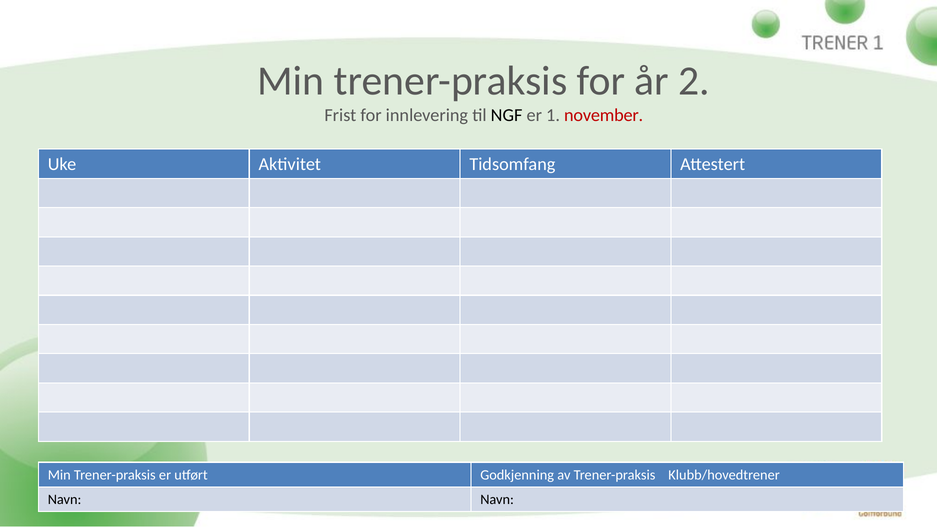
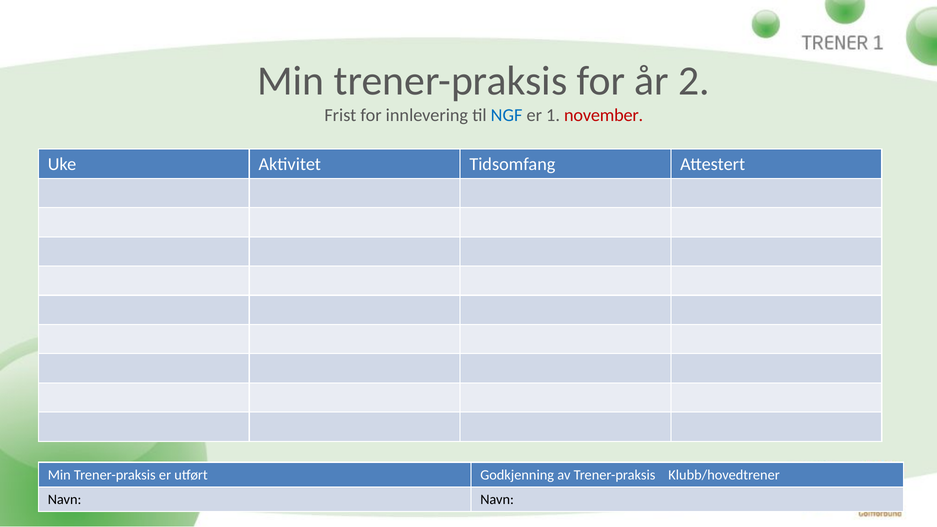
NGF colour: black -> blue
